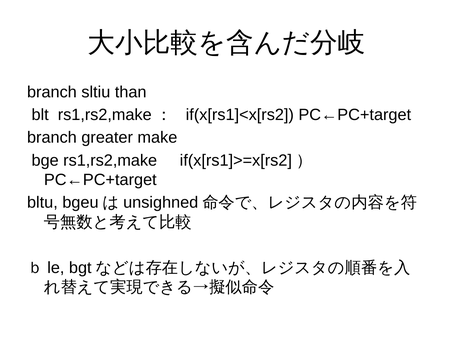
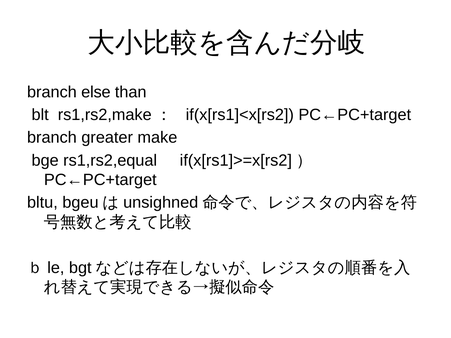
sltiu: sltiu -> else
bge rs1,rs2,make: rs1,rs2,make -> rs1,rs2,equal
